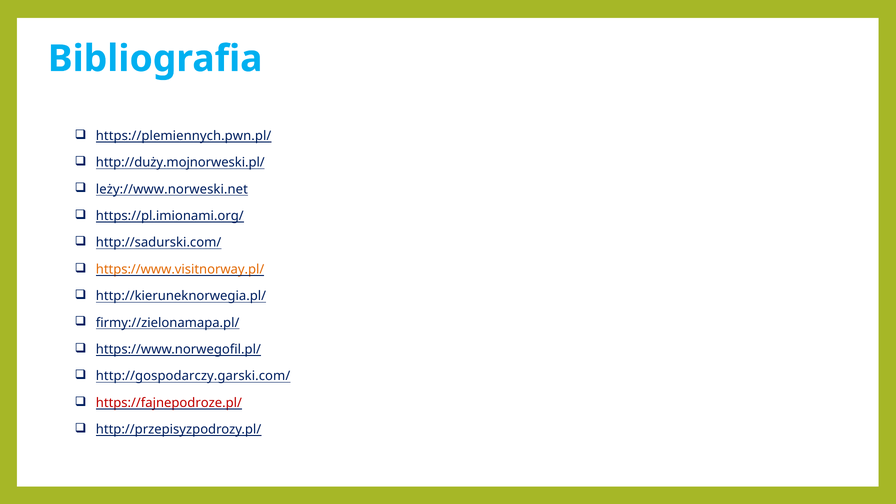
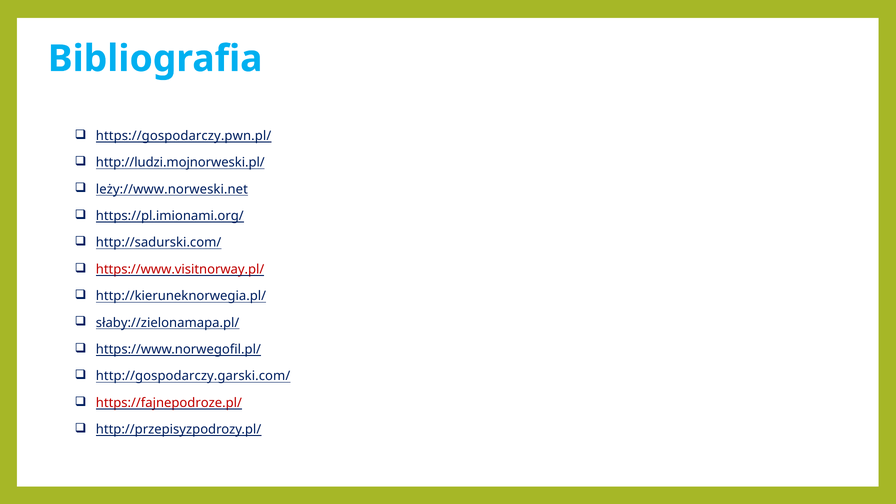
https://plemiennych.pwn.pl/: https://plemiennych.pwn.pl/ -> https://gospodarczy.pwn.pl/
http://duży.mojnorweski.pl/: http://duży.mojnorweski.pl/ -> http://ludzi.mojnorweski.pl/
https://www.visitnorway.pl/ colour: orange -> red
firmy://zielonamapa.pl/: firmy://zielonamapa.pl/ -> słaby://zielonamapa.pl/
